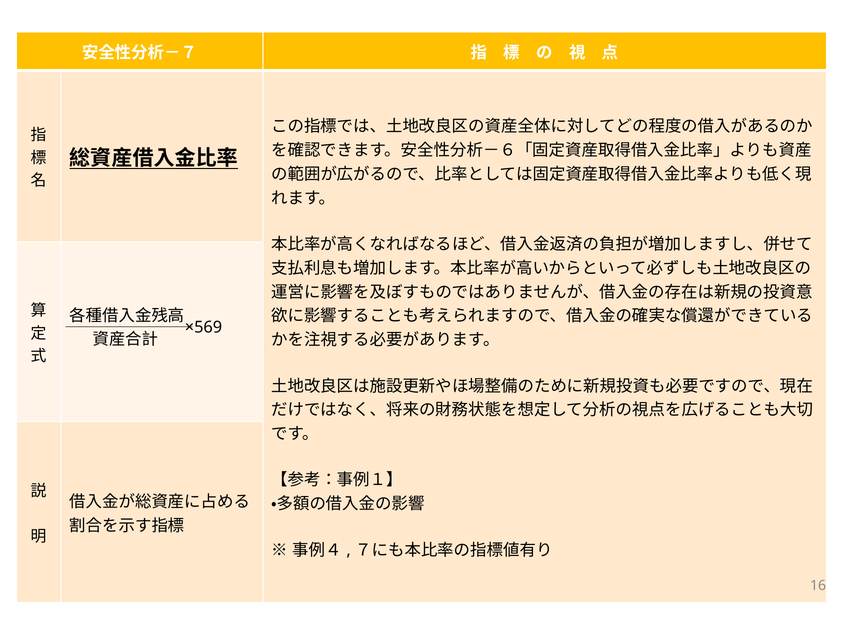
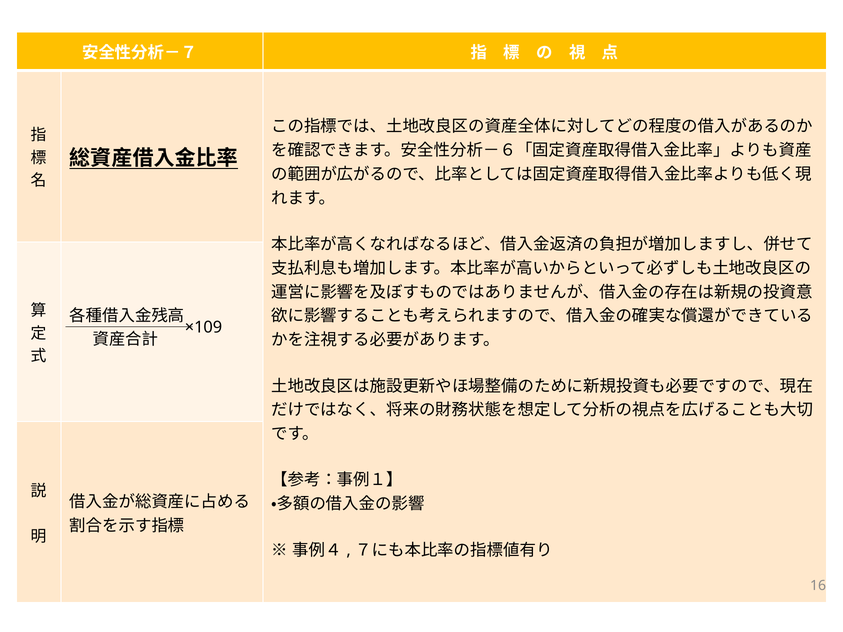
×569: ×569 -> ×109
